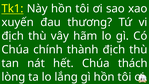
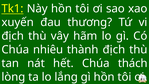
chính: chính -> nhiêu
